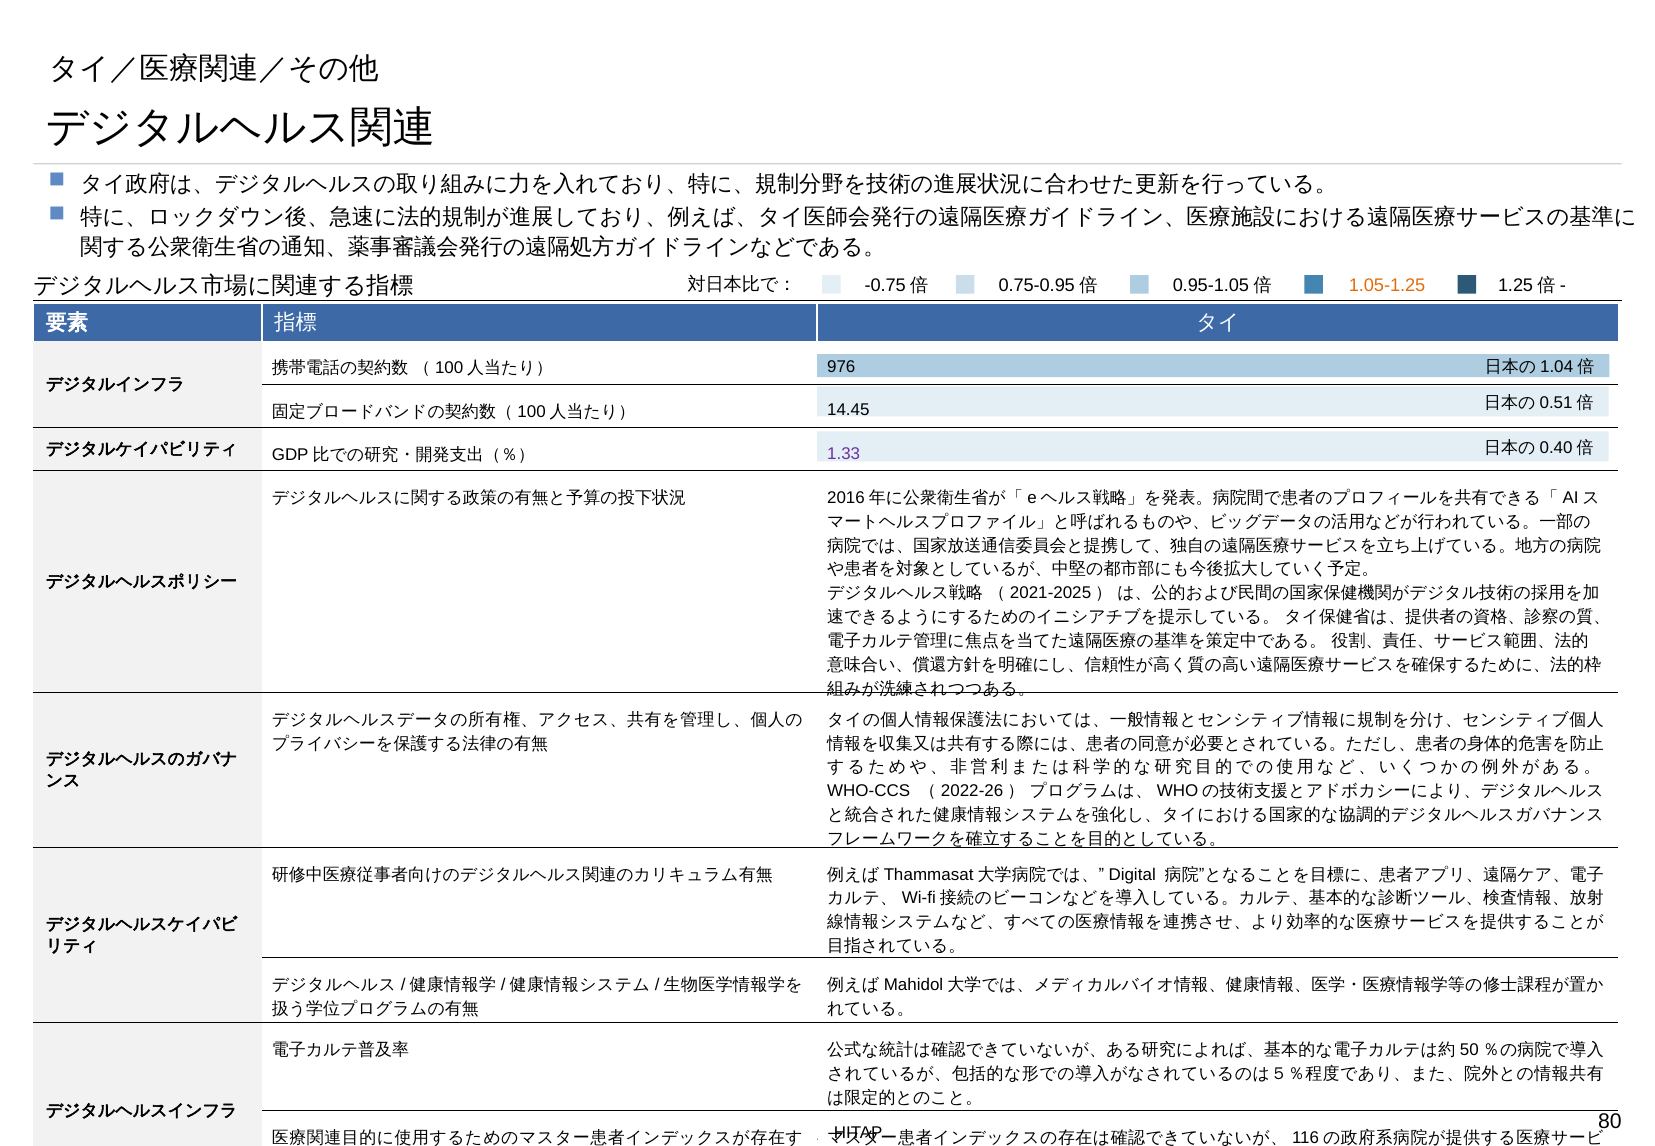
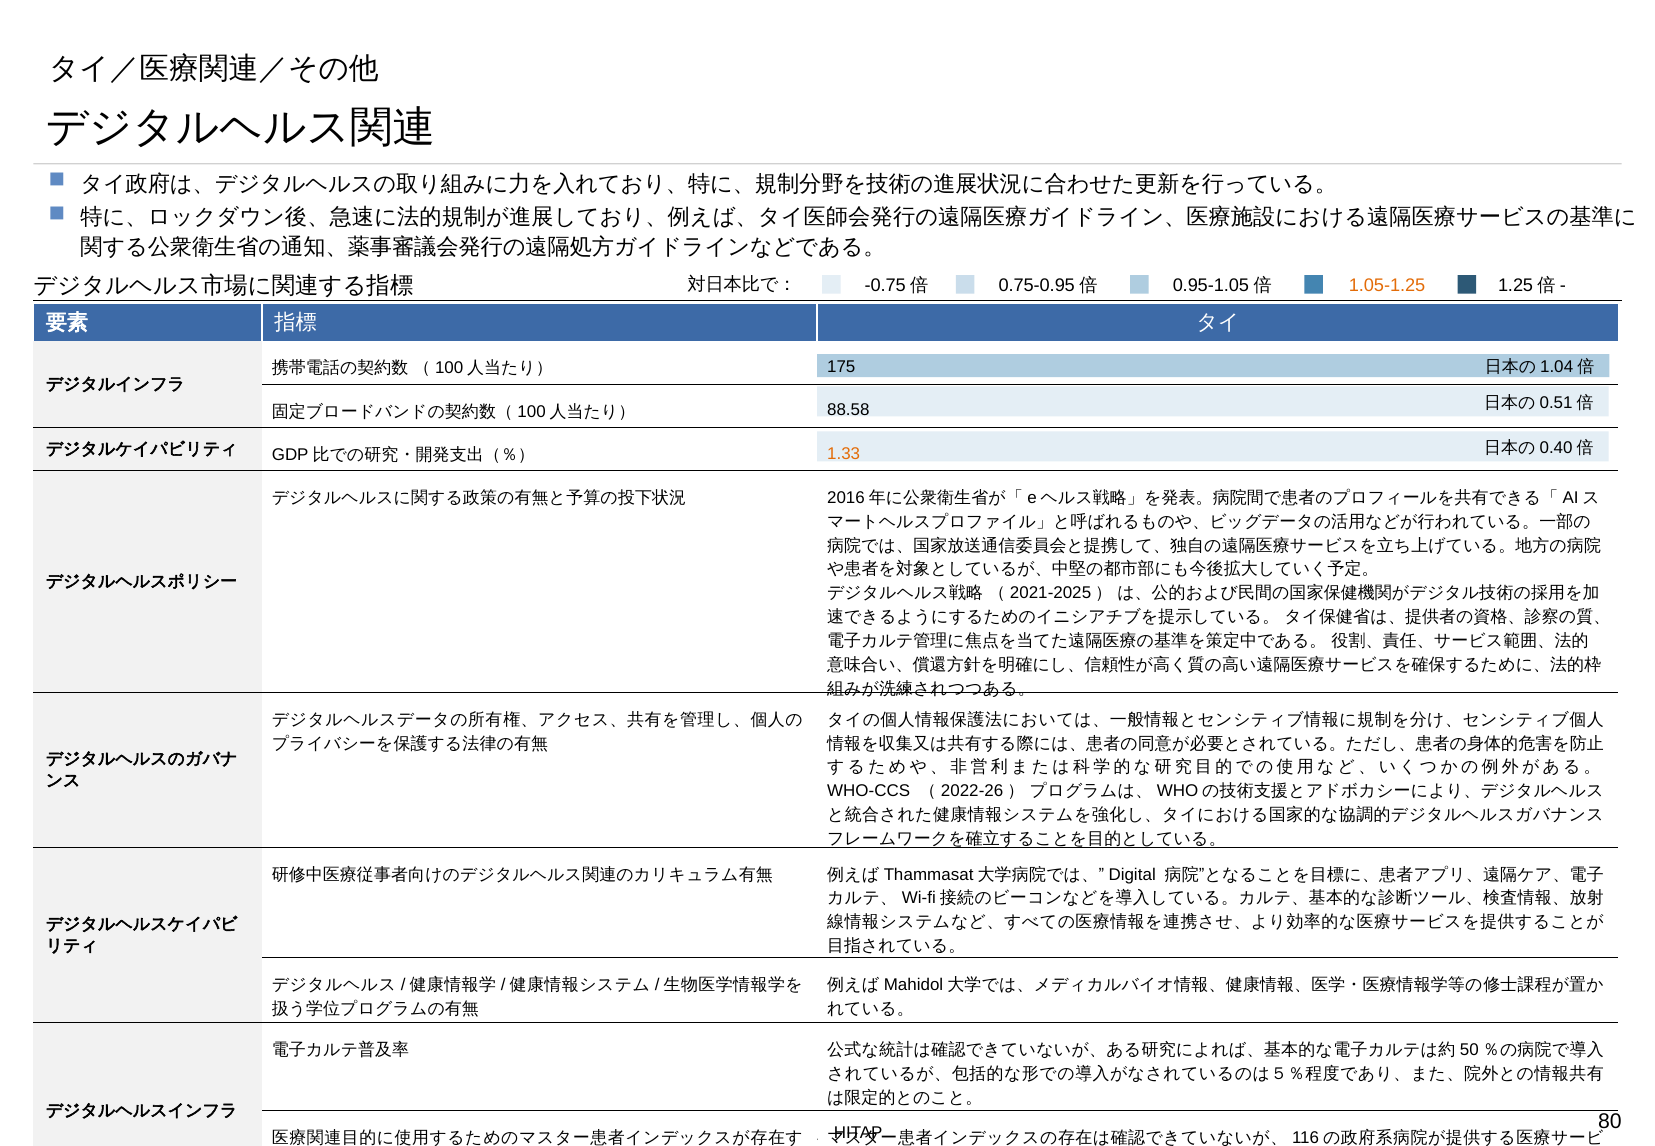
976: 976 -> 175
14.45: 14.45 -> 88.58
1.33 colour: purple -> orange
